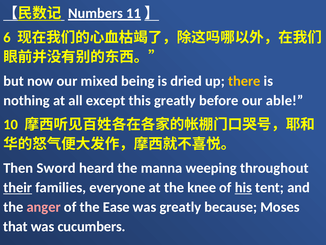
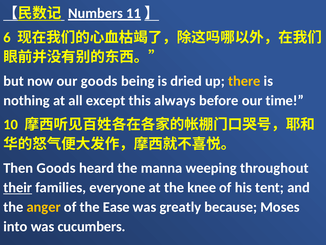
our mixed: mixed -> goods
this greatly: greatly -> always
able: able -> time
Then Sword: Sword -> Goods
his underline: present -> none
anger colour: pink -> yellow
that: that -> into
